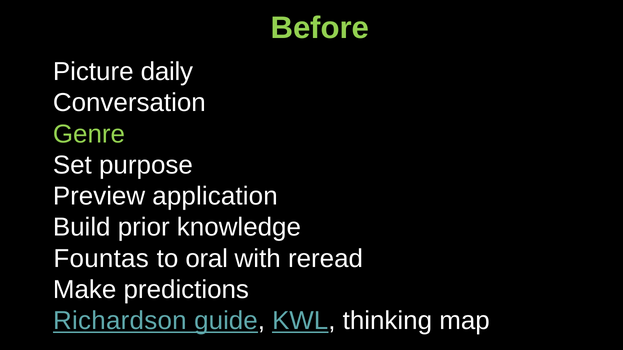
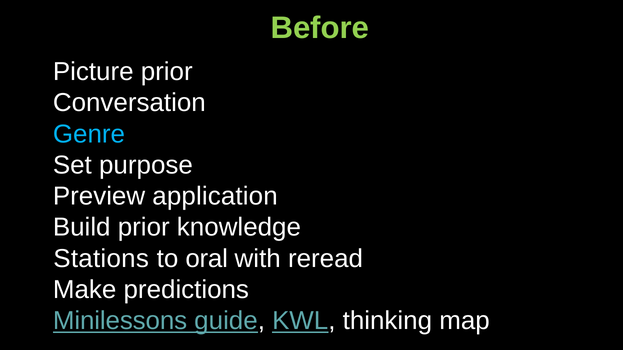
Picture daily: daily -> prior
Genre colour: light green -> light blue
Fountas: Fountas -> Stations
Richardson: Richardson -> Minilessons
